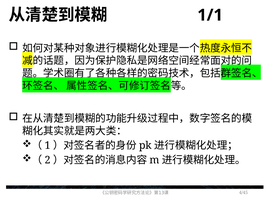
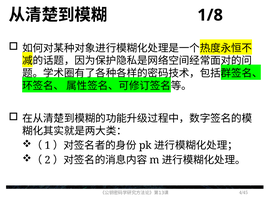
1/1: 1/1 -> 1/8
